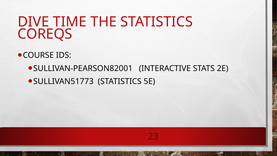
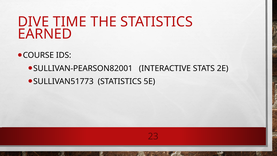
COREQS: COREQS -> EARNED
